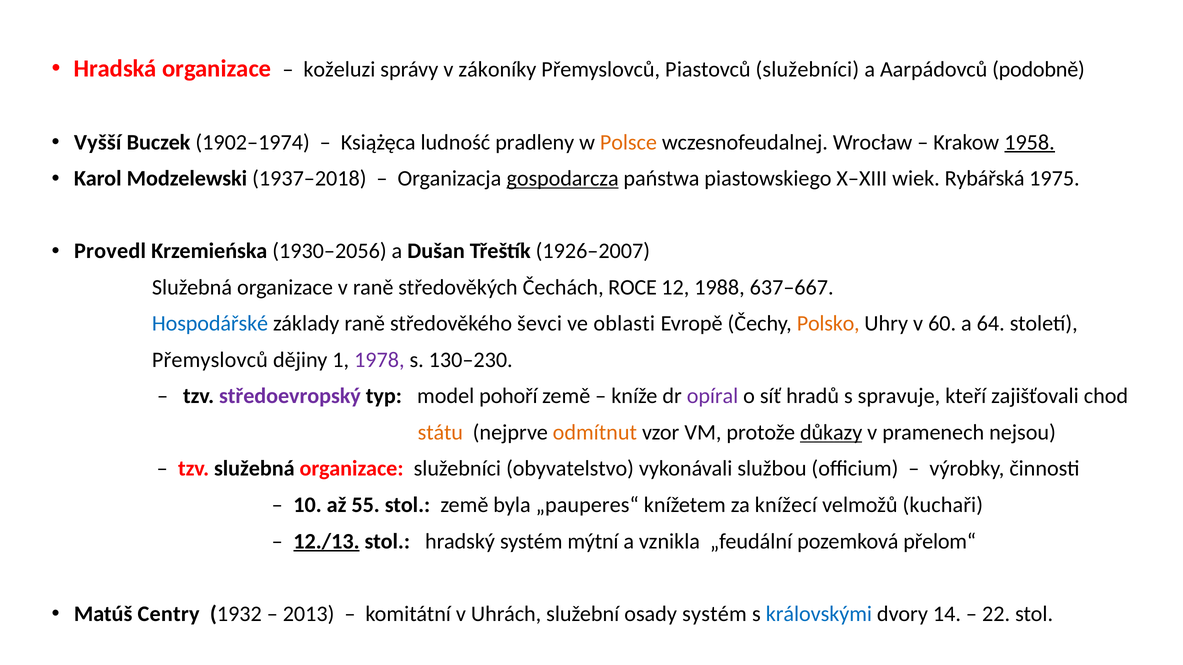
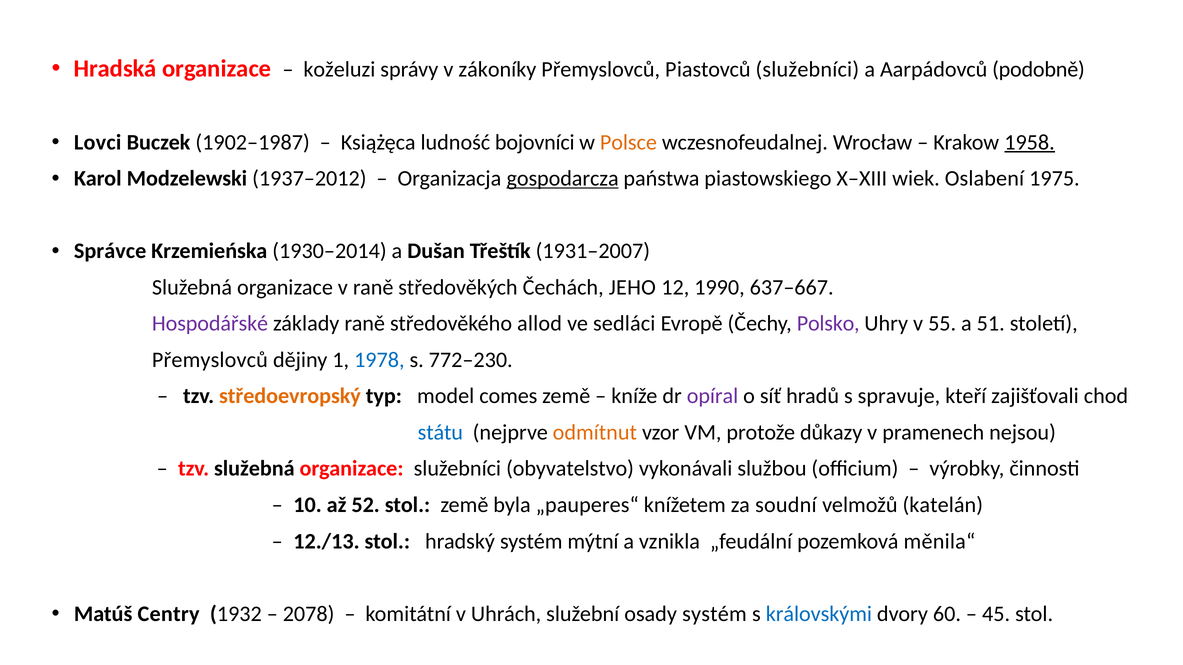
Vyšší: Vyšší -> Lovci
1902–1974: 1902–1974 -> 1902–1987
pradleny: pradleny -> bojovníci
1937–2018: 1937–2018 -> 1937–2012
Rybářská: Rybářská -> Oslabení
Provedl: Provedl -> Správce
1930–2056: 1930–2056 -> 1930–2014
1926–2007: 1926–2007 -> 1931–2007
ROCE: ROCE -> JEHO
1988: 1988 -> 1990
Hospodářské colour: blue -> purple
ševci: ševci -> allod
oblasti: oblasti -> sedláci
Polsko colour: orange -> purple
60: 60 -> 55
64: 64 -> 51
1978 colour: purple -> blue
130–230: 130–230 -> 772–230
středoevropský colour: purple -> orange
pohoří: pohoří -> comes
státu colour: orange -> blue
důkazy underline: present -> none
55: 55 -> 52
knížecí: knížecí -> soudní
kuchaři: kuchaři -> katelán
12./13 underline: present -> none
přelom“: přelom“ -> měnila“
2013: 2013 -> 2078
14: 14 -> 60
22: 22 -> 45
